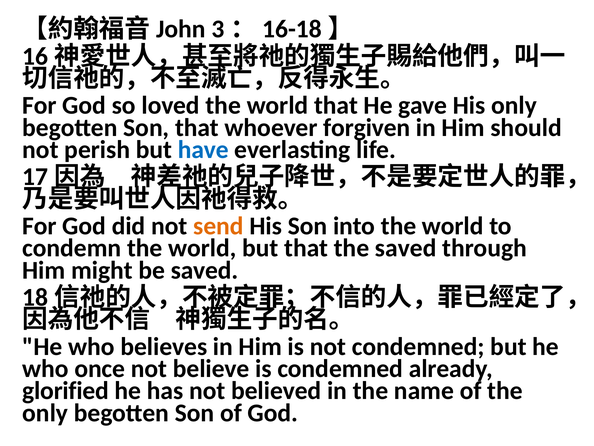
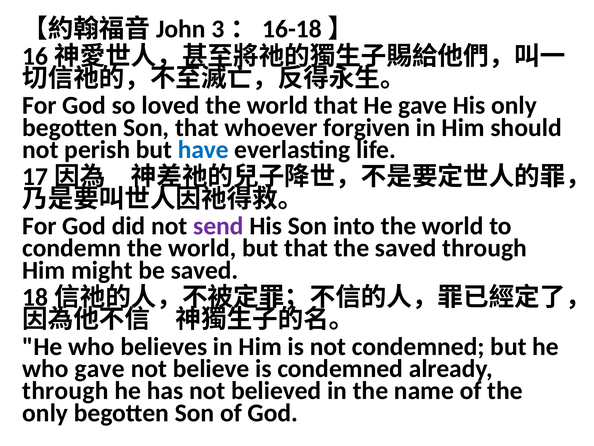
send colour: orange -> purple
who once: once -> gave
glorified at (66, 390): glorified -> through
